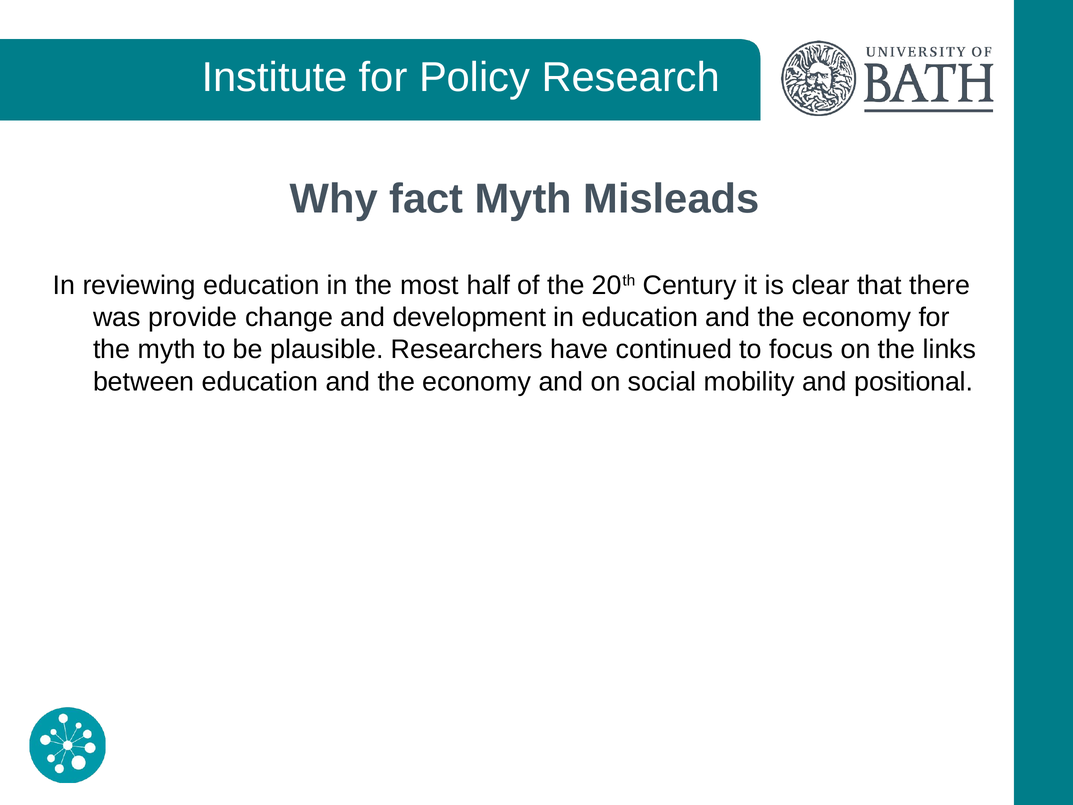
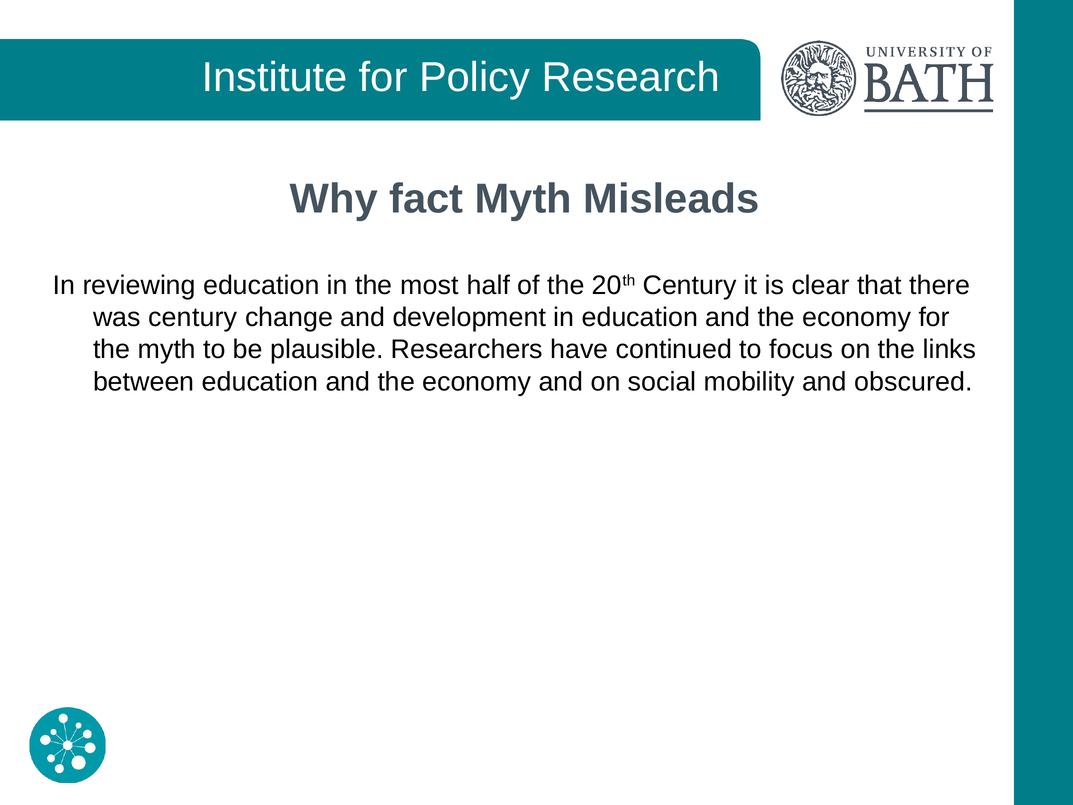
was provide: provide -> century
positional: positional -> obscured
